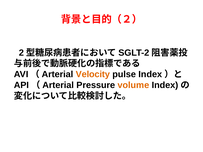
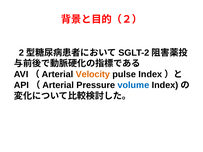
volume colour: orange -> blue
